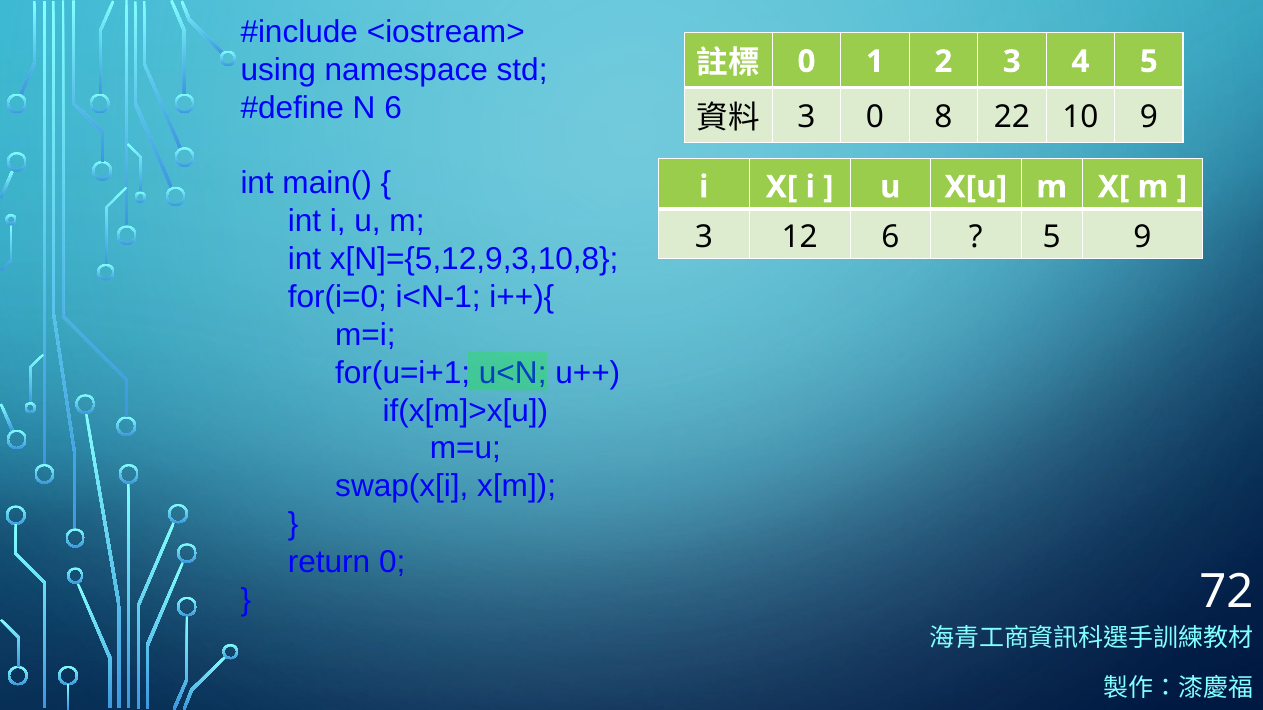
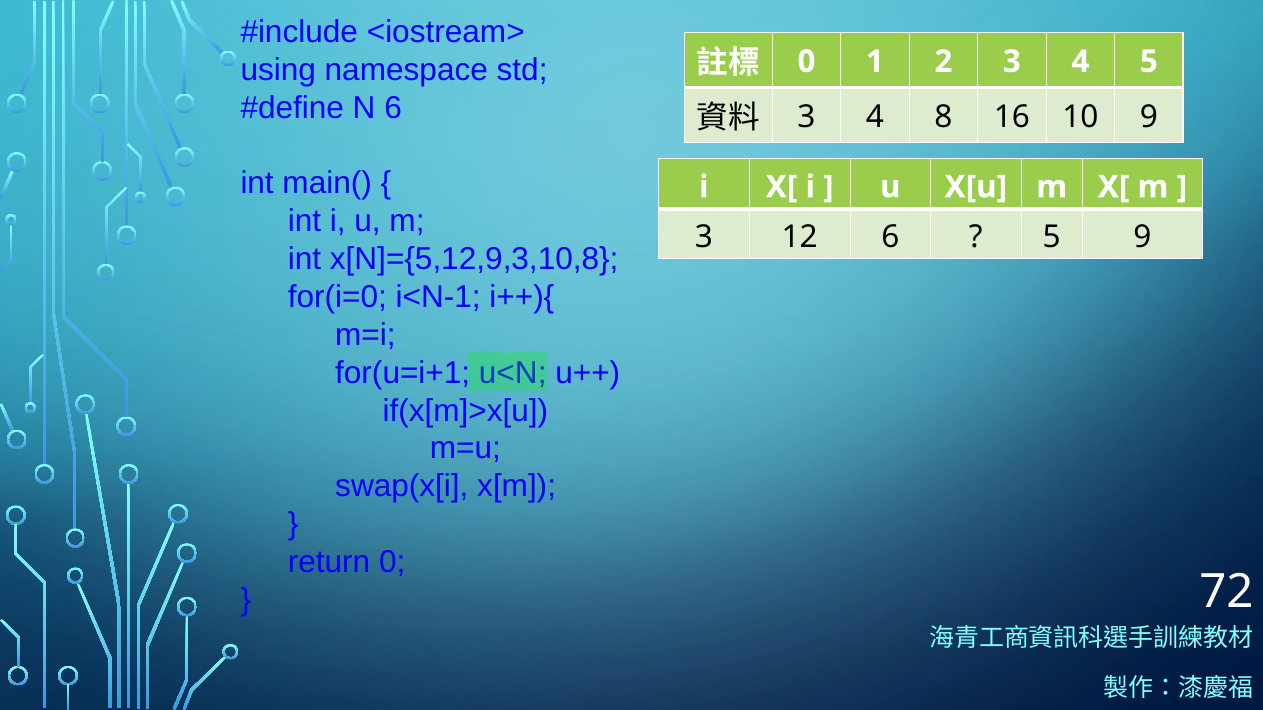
0 at (875, 117): 0 -> 4
22: 22 -> 16
